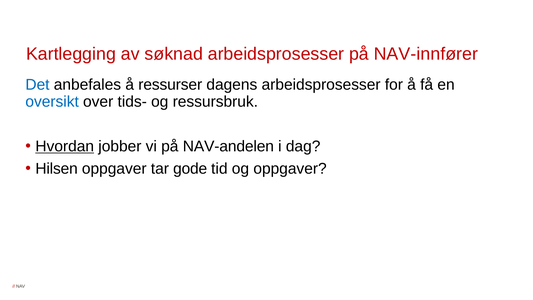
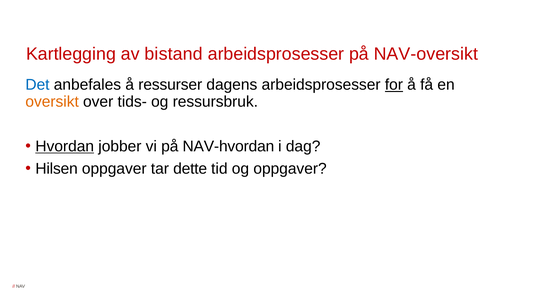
søknad: søknad -> bistand
NAV-innfører: NAV-innfører -> NAV-oversikt
for underline: none -> present
oversikt colour: blue -> orange
NAV-andelen: NAV-andelen -> NAV-hvordan
gode: gode -> dette
